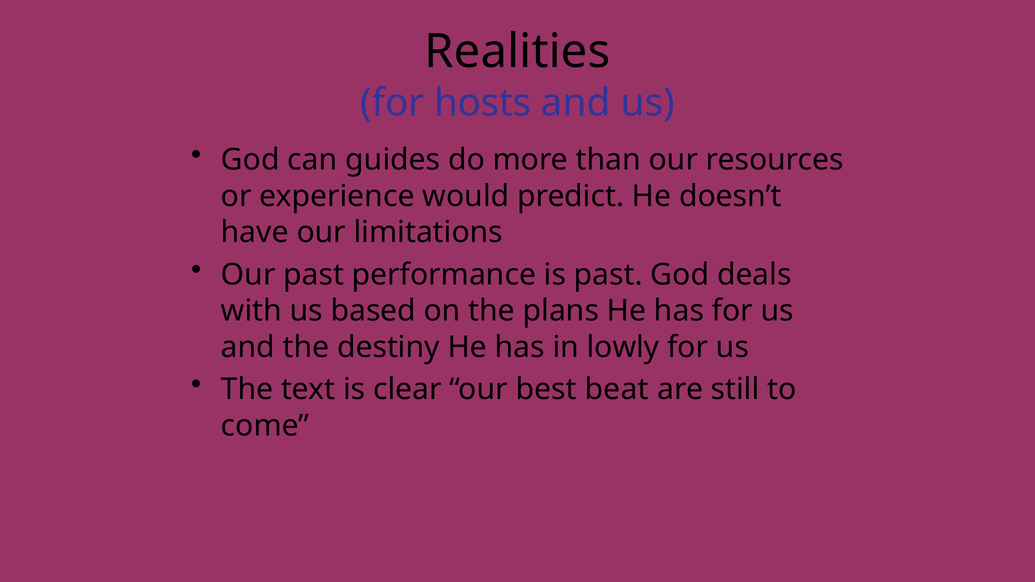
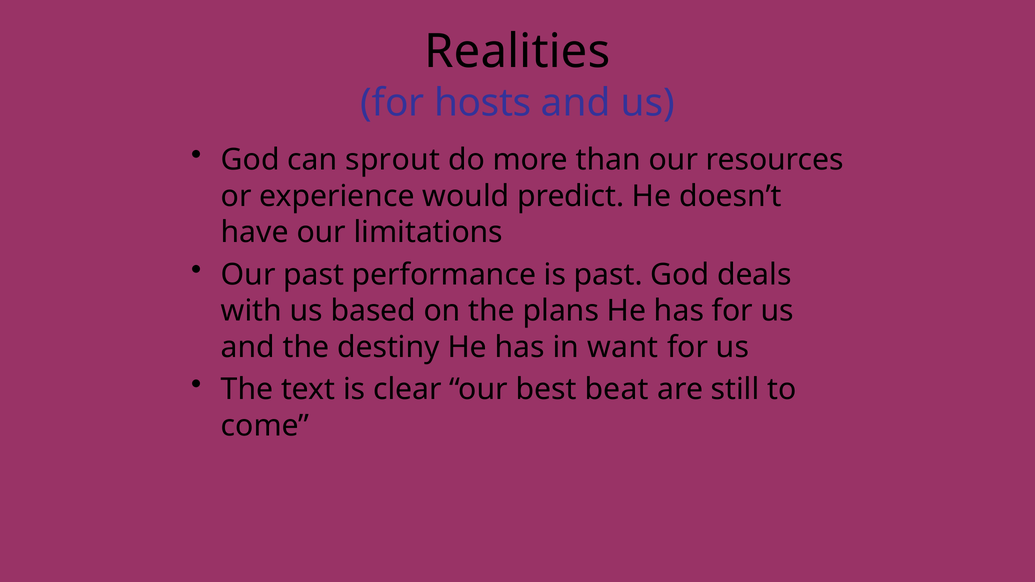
guides: guides -> sprout
lowly: lowly -> want
